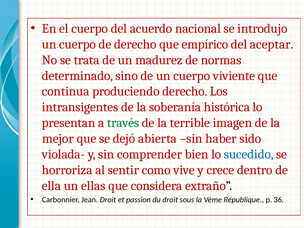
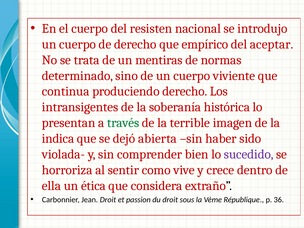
acuerdo: acuerdo -> resisten
madurez: madurez -> mentiras
mejor: mejor -> indica
sucedido colour: blue -> purple
ellas: ellas -> ética
